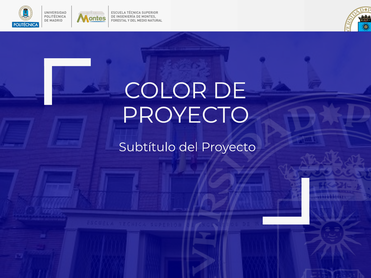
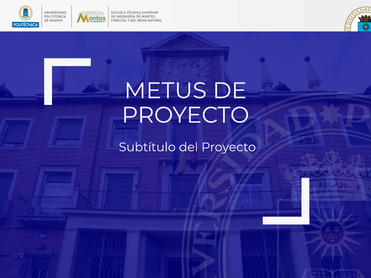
COLOR: COLOR -> METUS
